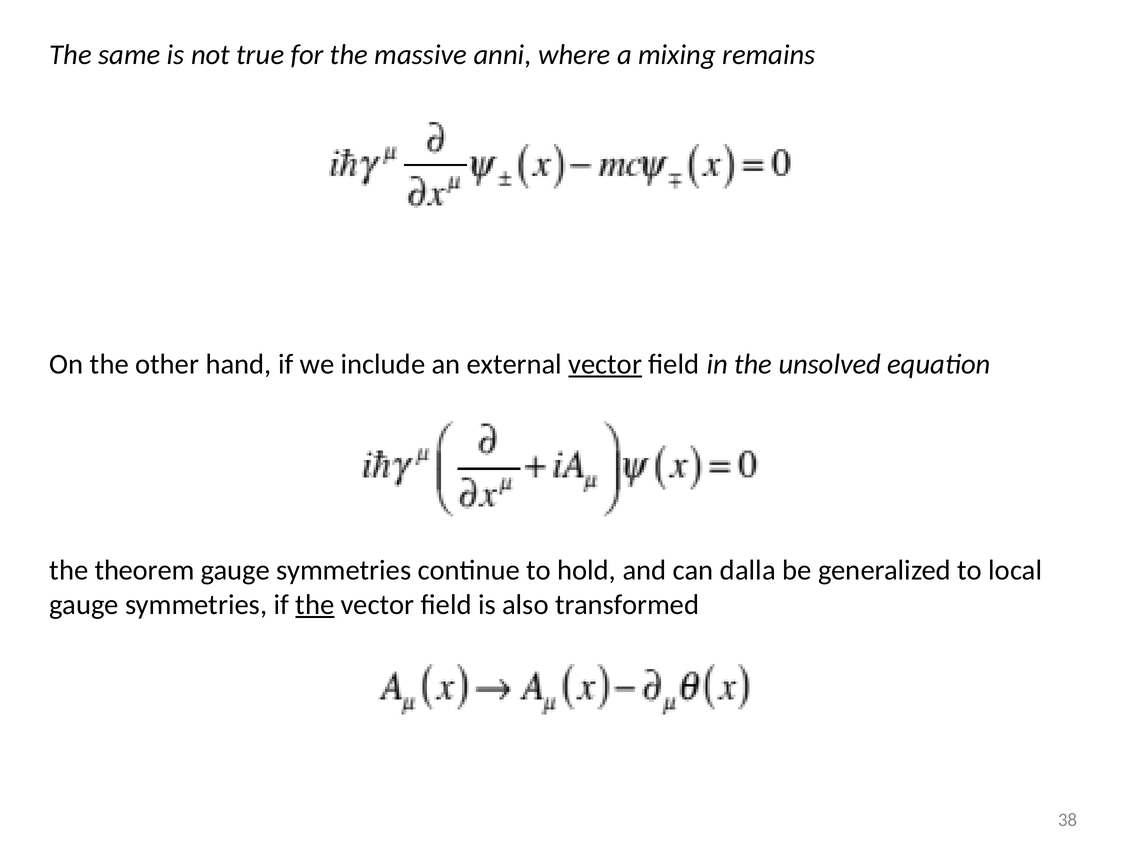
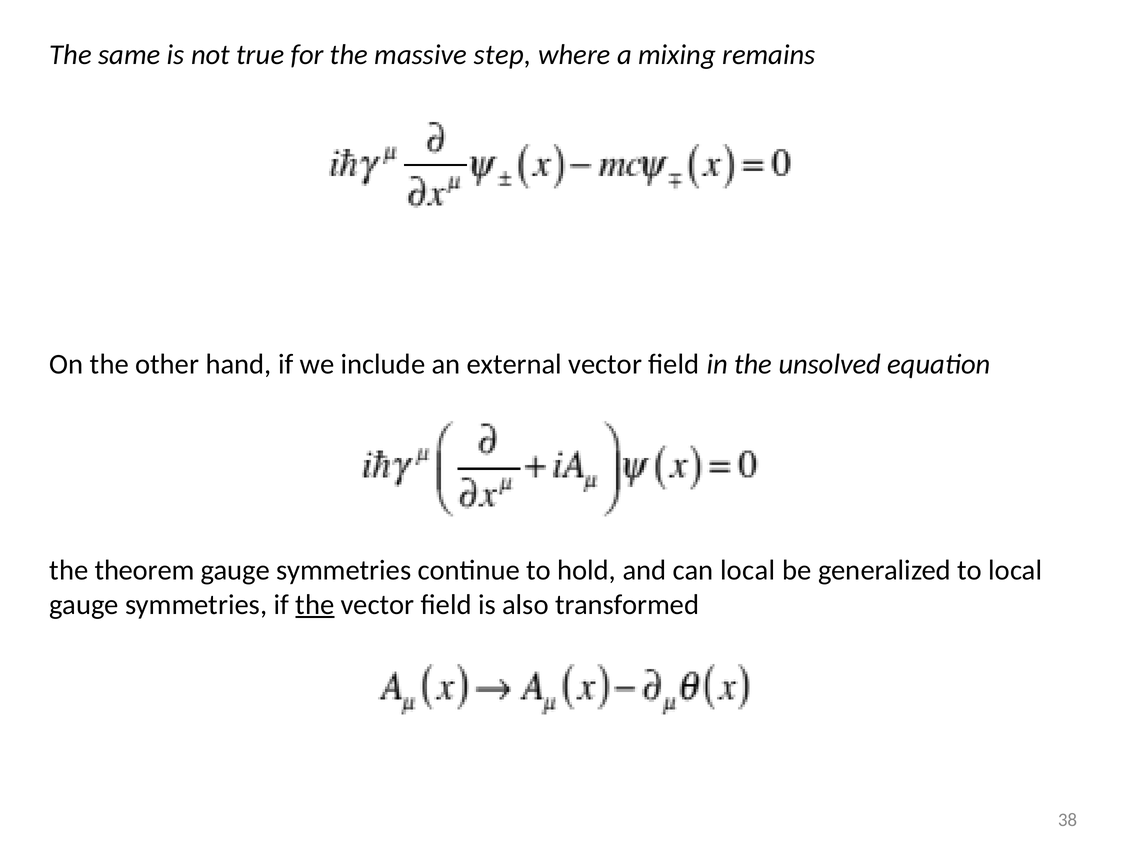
anni: anni -> step
vector at (605, 364) underline: present -> none
can dalla: dalla -> local
